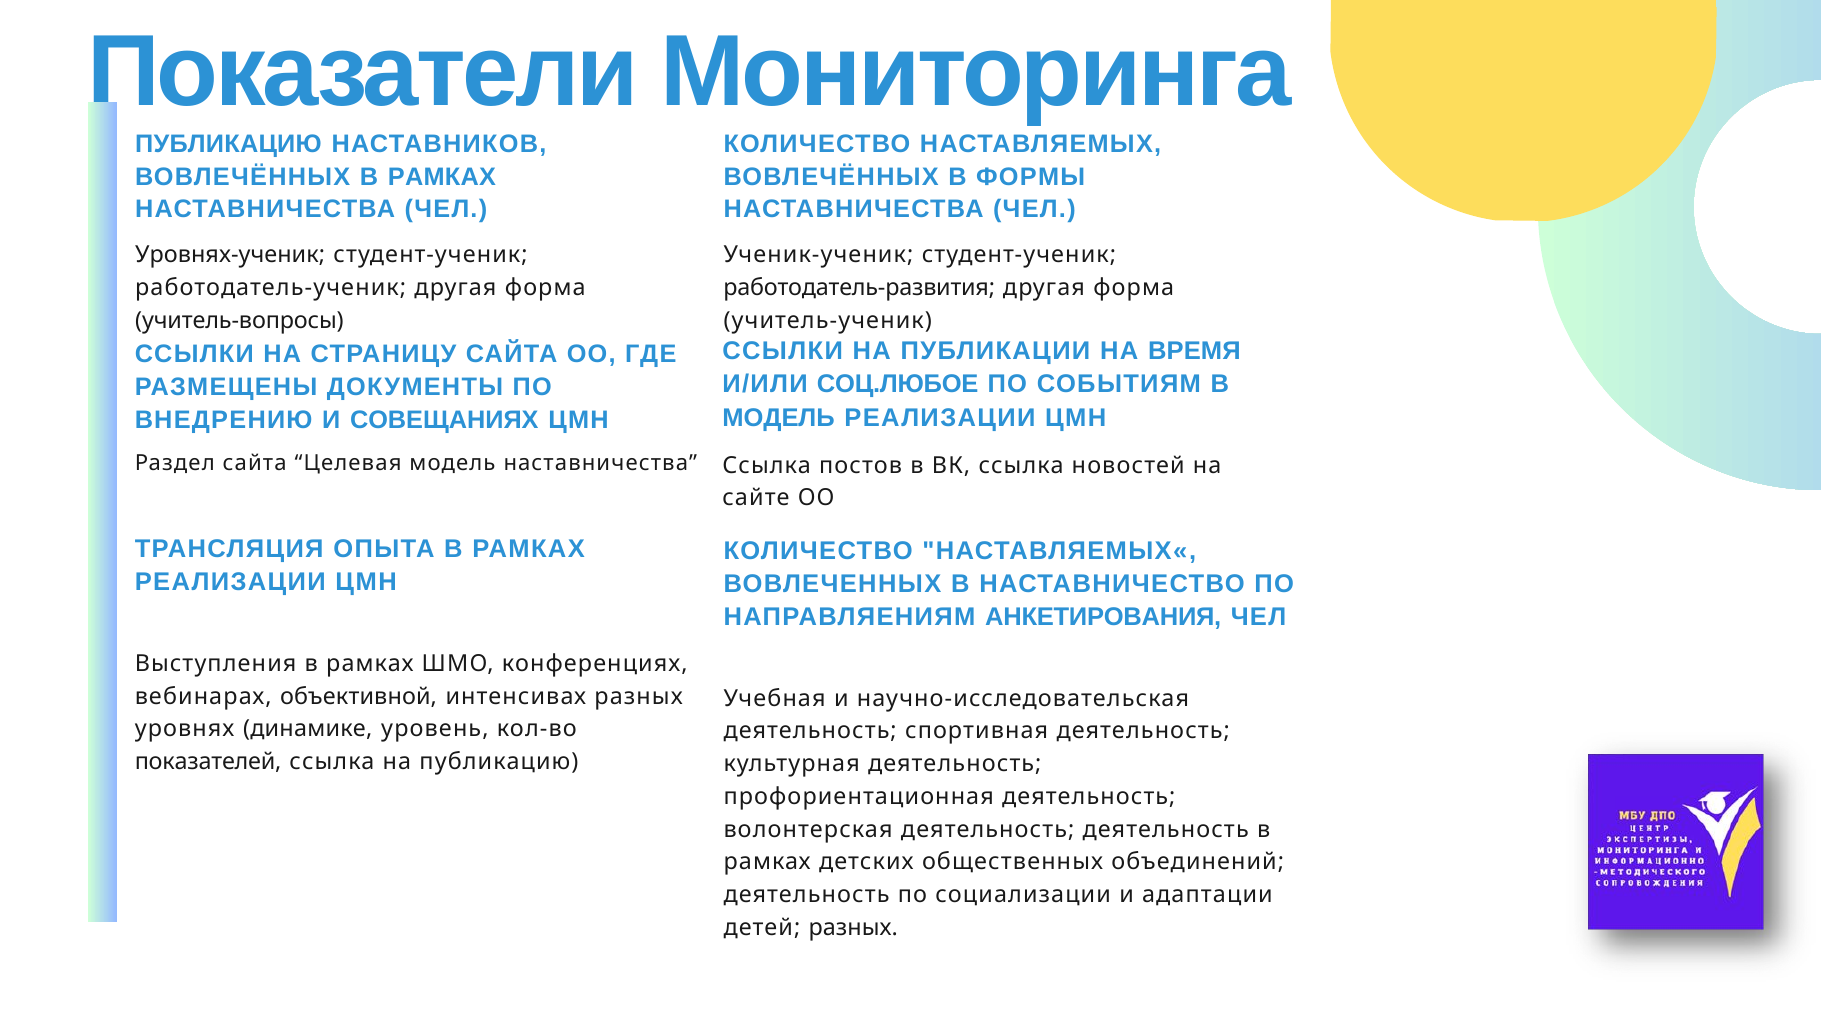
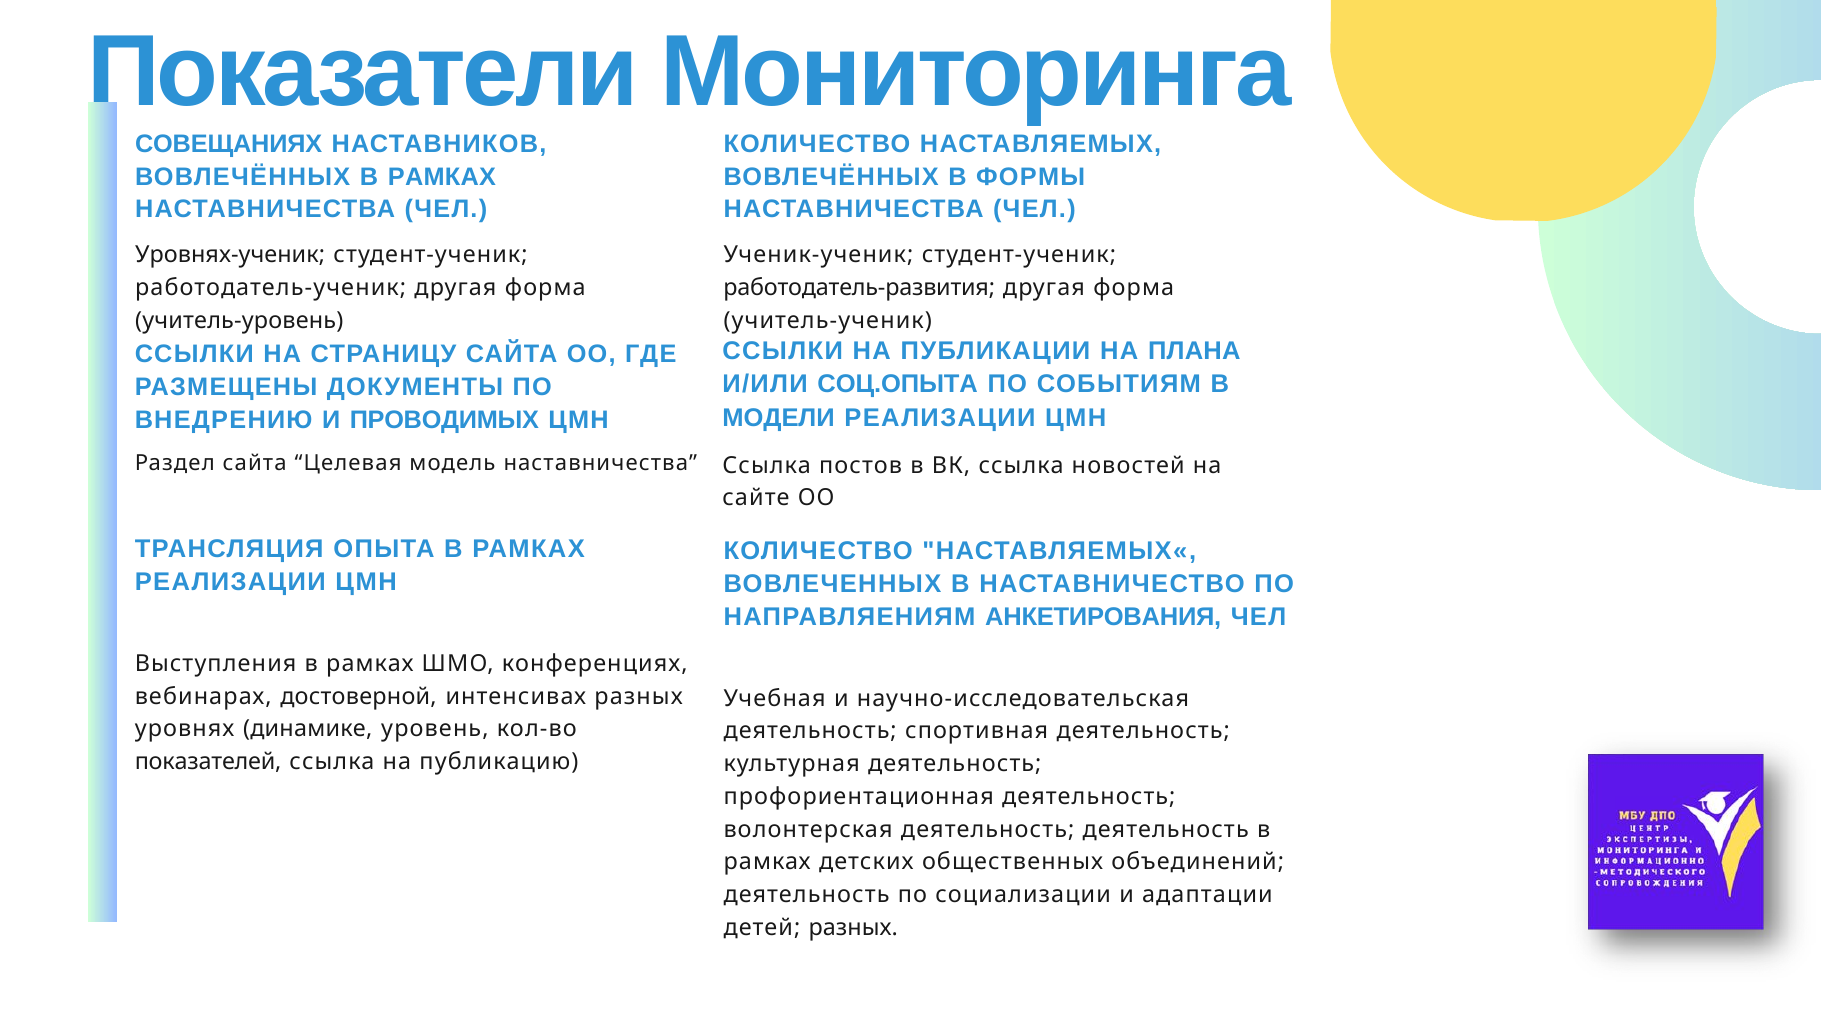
ПУБЛИКАЦИЮ at (228, 144): ПУБЛИКАЦИЮ -> СОВЕЩАНИЯХ
учитель-вопросы: учитель-вопросы -> учитель-уровень
ВРЕМЯ: ВРЕМЯ -> ПЛАНА
СОЦ.ЛЮБОЕ: СОЦ.ЛЮБОЕ -> СОЦ.ОПЫТА
МОДЕЛЬ at (779, 418): МОДЕЛЬ -> МОДЕЛИ
СОВЕЩАНИЯХ: СОВЕЩАНИЯХ -> ПРОВОДИМЫХ
объективной: объективной -> достоверной
